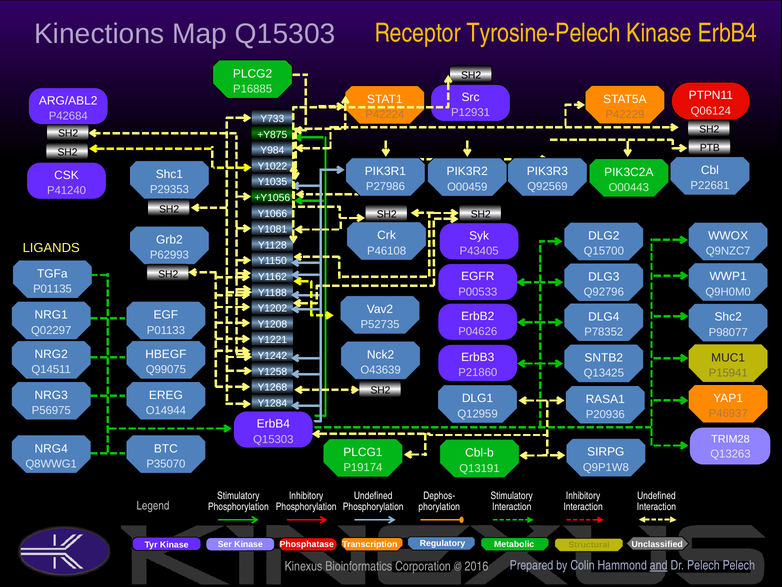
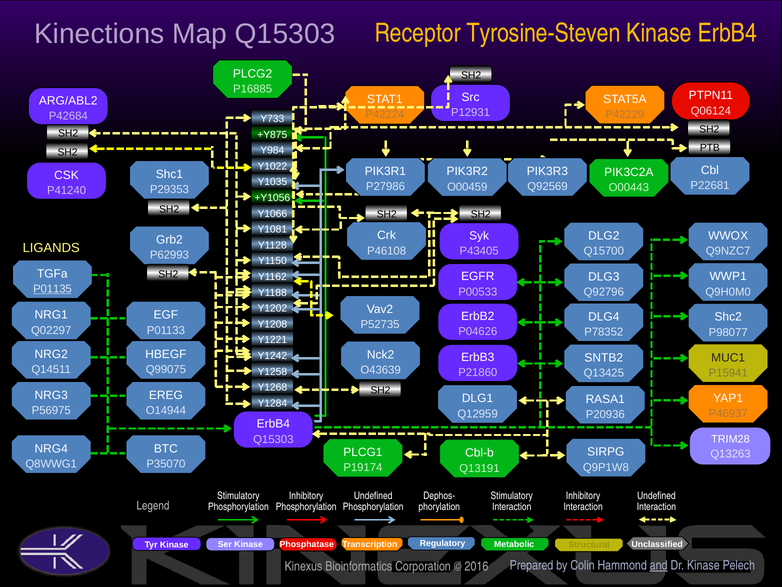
Tyrosine-Pelech: Tyrosine-Pelech -> Tyrosine-Steven
P01135 underline: none -> present
Dr Pelech: Pelech -> Kinase
